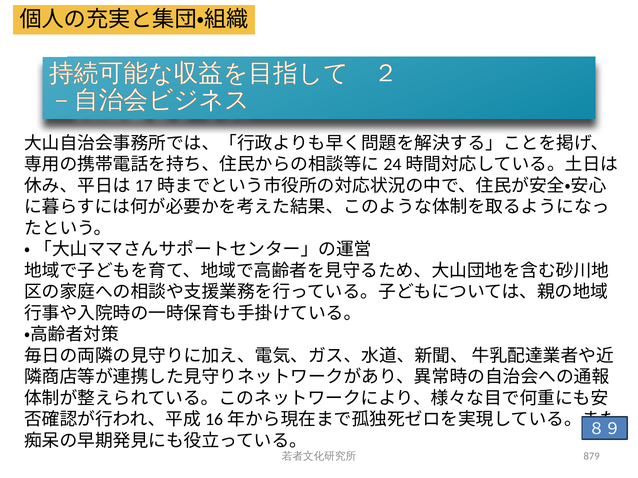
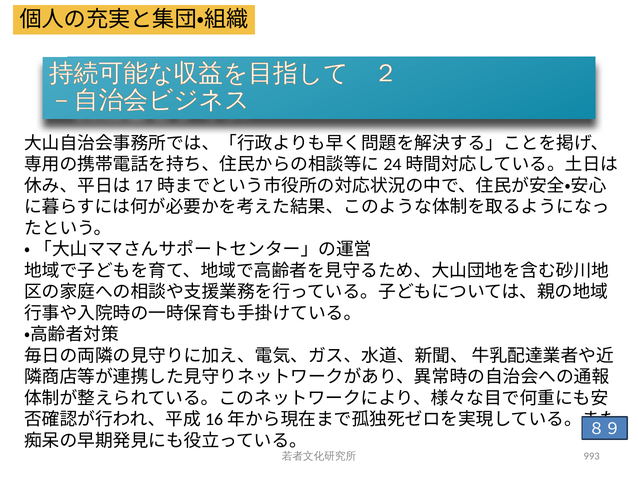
879: 879 -> 993
